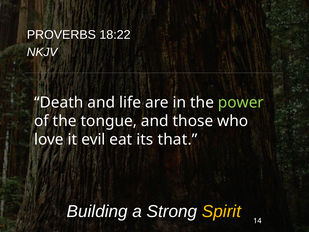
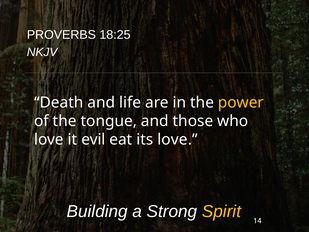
18:22: 18:22 -> 18:25
power colour: light green -> yellow
its that: that -> love
